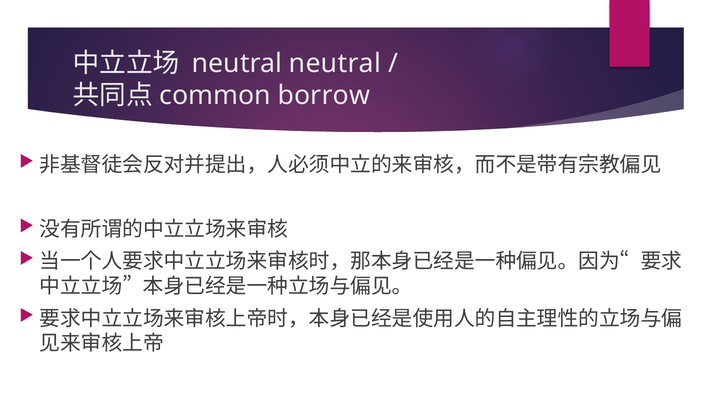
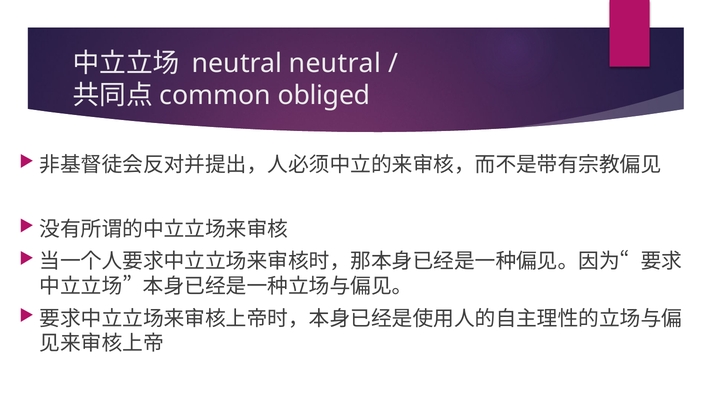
borrow: borrow -> obliged
